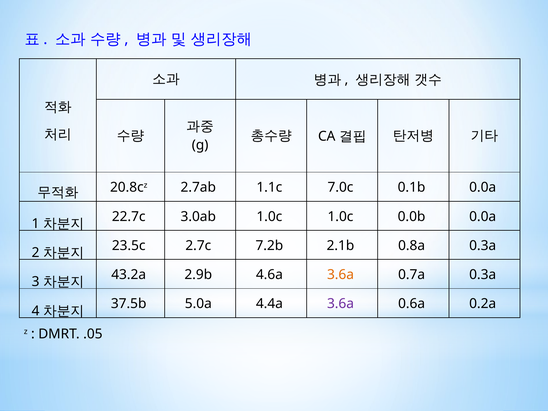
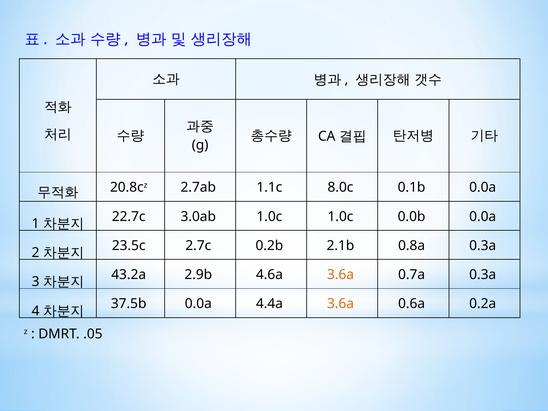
7.0c: 7.0c -> 8.0c
7.2b: 7.2b -> 0.2b
37.5b 5.0a: 5.0a -> 0.0a
3.6a at (340, 304) colour: purple -> orange
